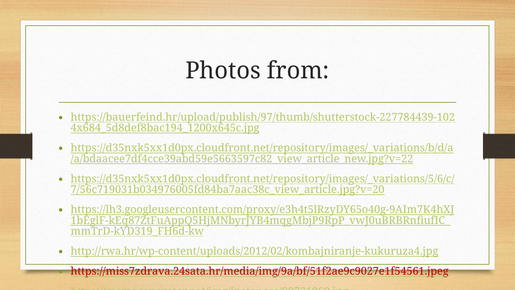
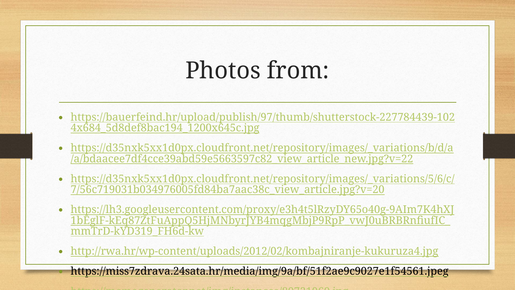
https://miss7zdrava.24sata.hr/media/img/9a/bf/51f2ae9c9027e1f54561.jpeg colour: red -> black
